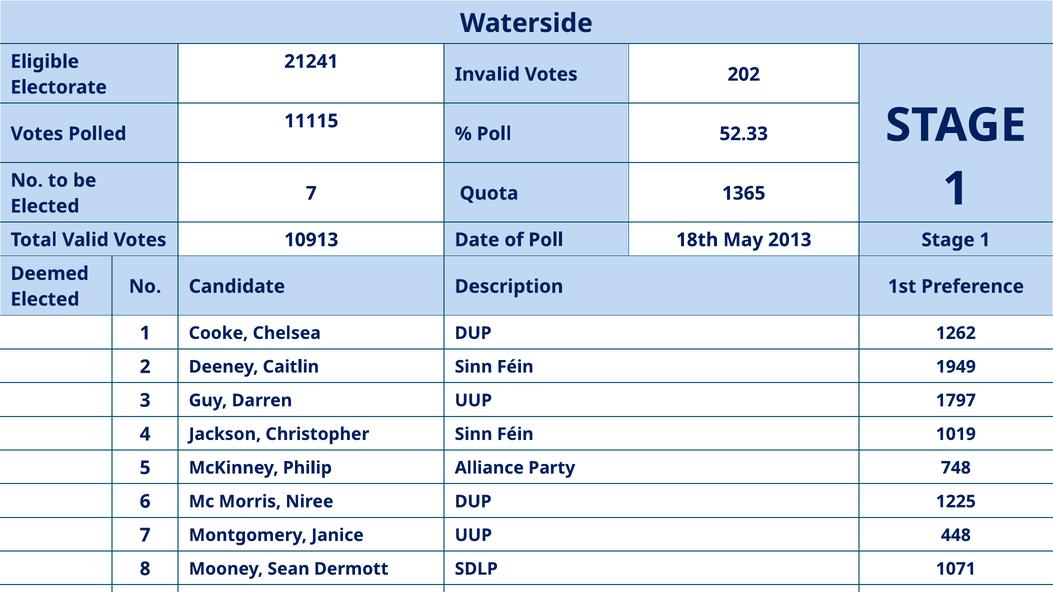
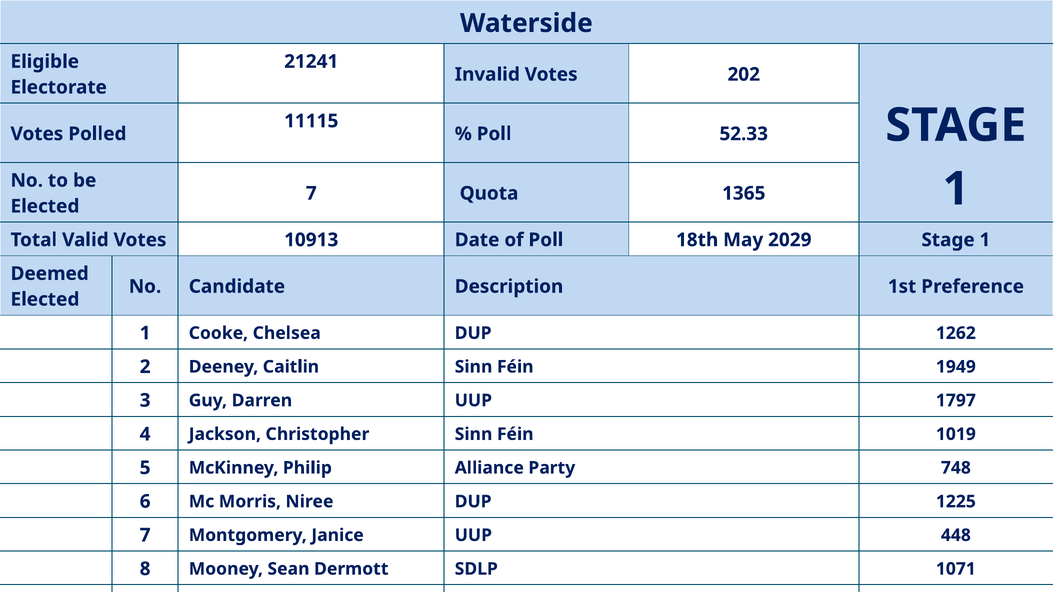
2013: 2013 -> 2029
